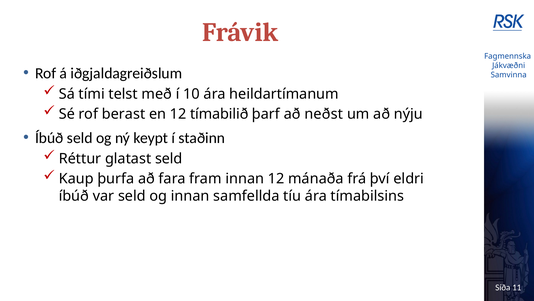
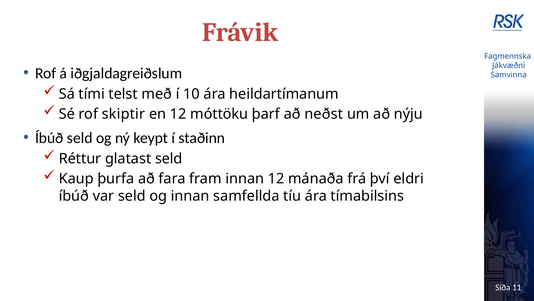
berast: berast -> skiptir
tímabilið: tímabilið -> móttöku
